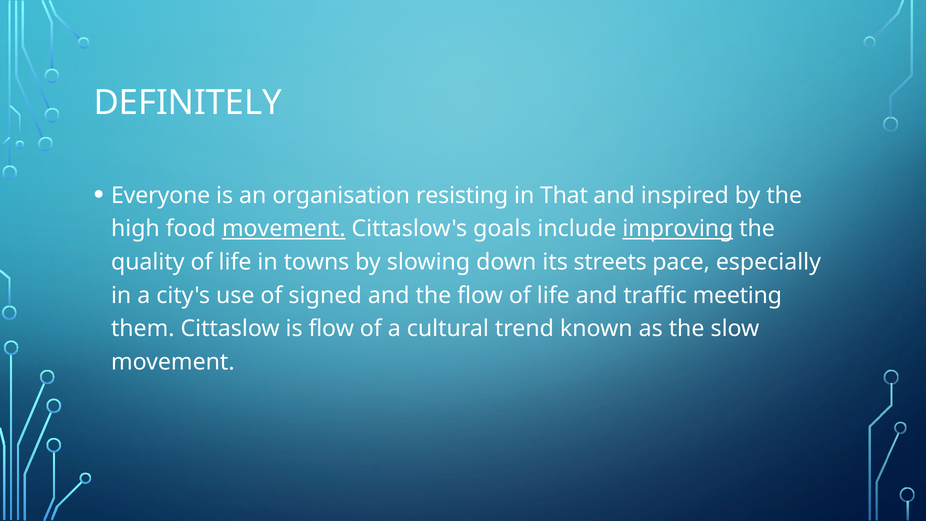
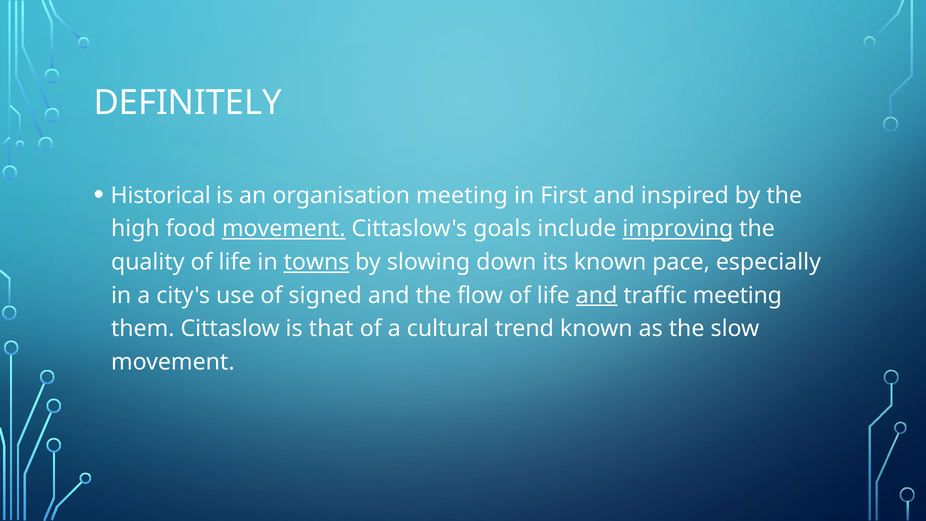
Everyone: Everyone -> Historical
organisation resisting: resisting -> meeting
That: That -> First
towns underline: none -> present
its streets: streets -> known
and at (597, 295) underline: none -> present
is flow: flow -> that
